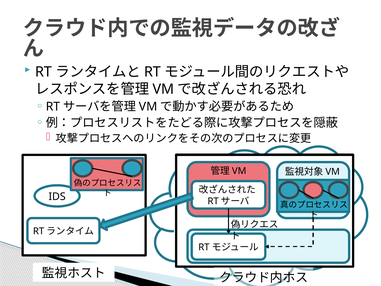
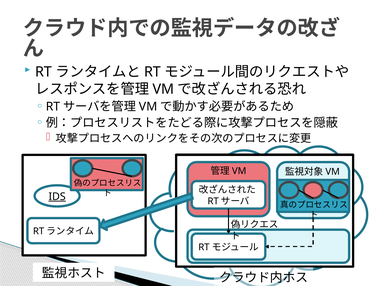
IDS underline: none -> present
